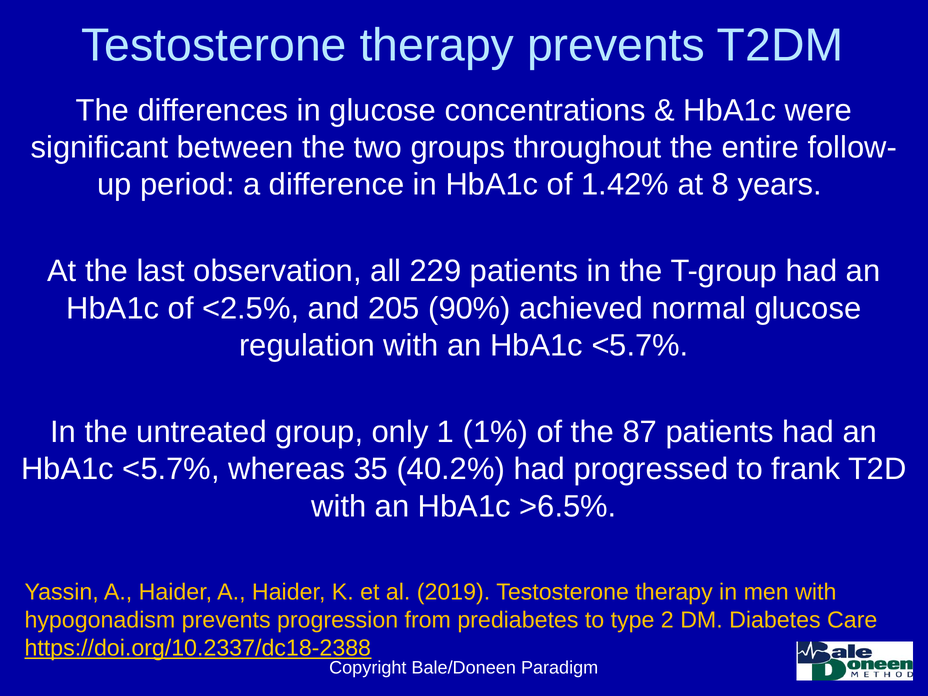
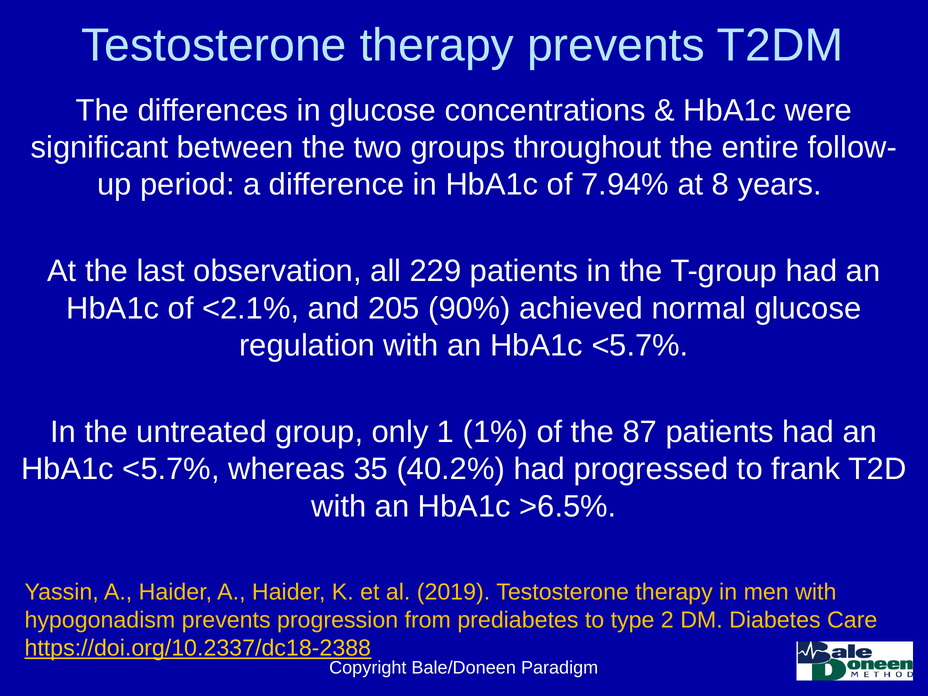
1.42%: 1.42% -> 7.94%
<2.5%: <2.5% -> <2.1%
